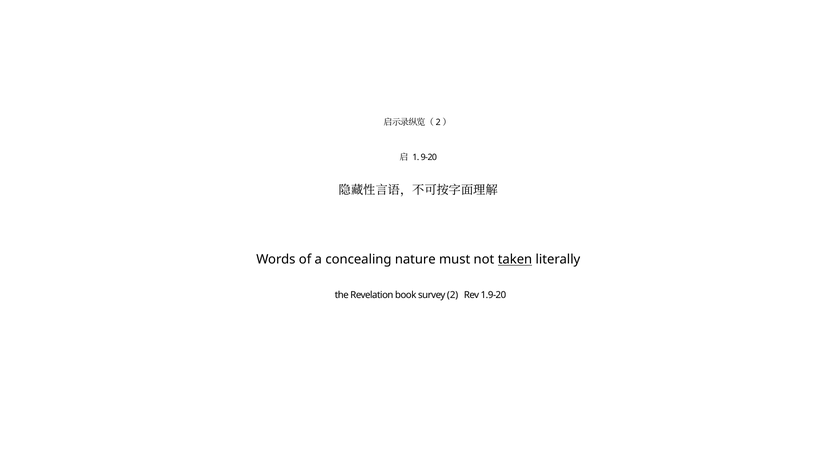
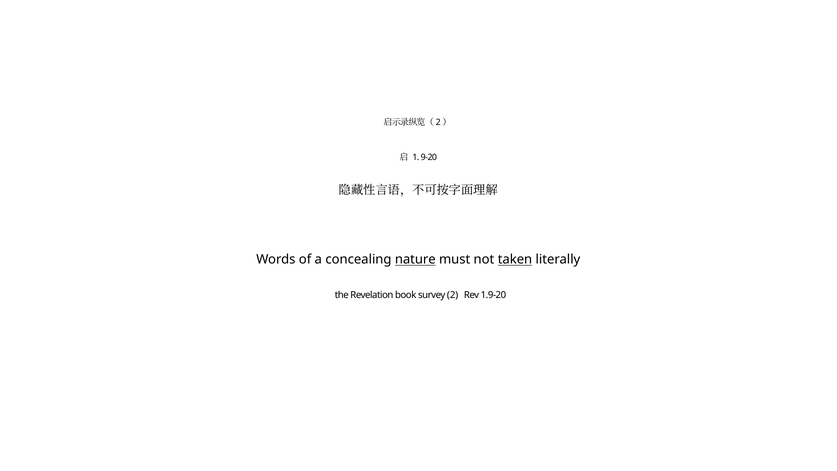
nature underline: none -> present
